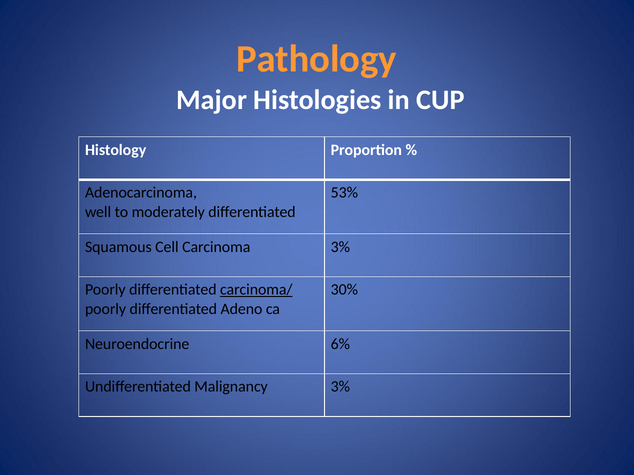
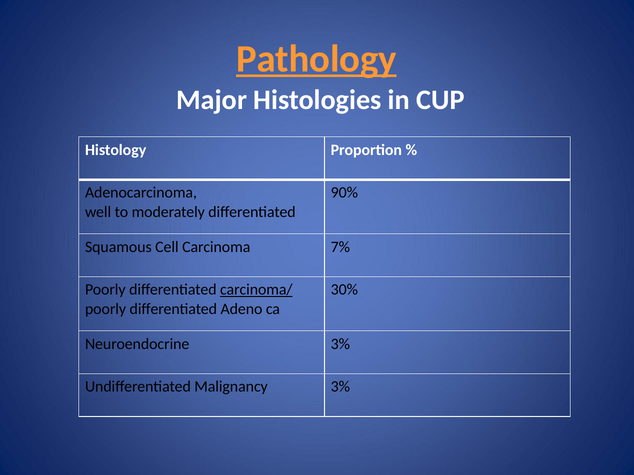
Pathology underline: none -> present
53%: 53% -> 90%
Carcinoma 3%: 3% -> 7%
Neuroendocrine 6%: 6% -> 3%
